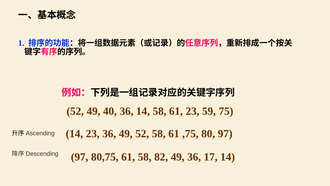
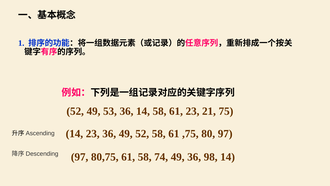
40: 40 -> 53
59: 59 -> 21
82: 82 -> 74
17: 17 -> 98
